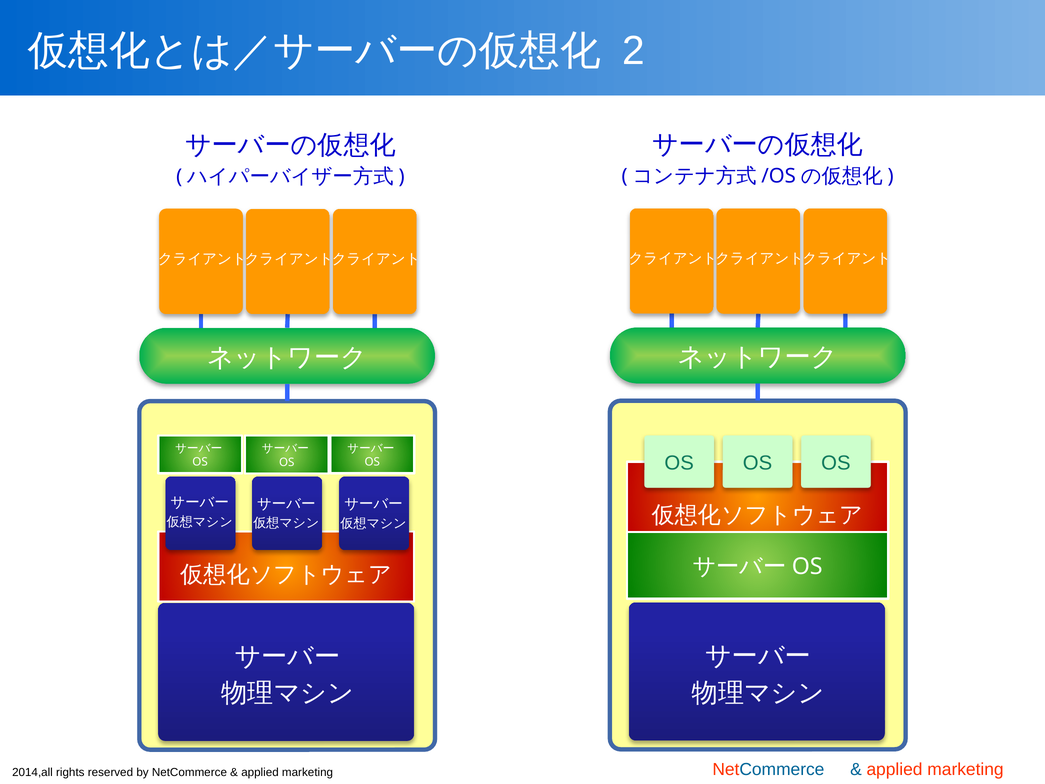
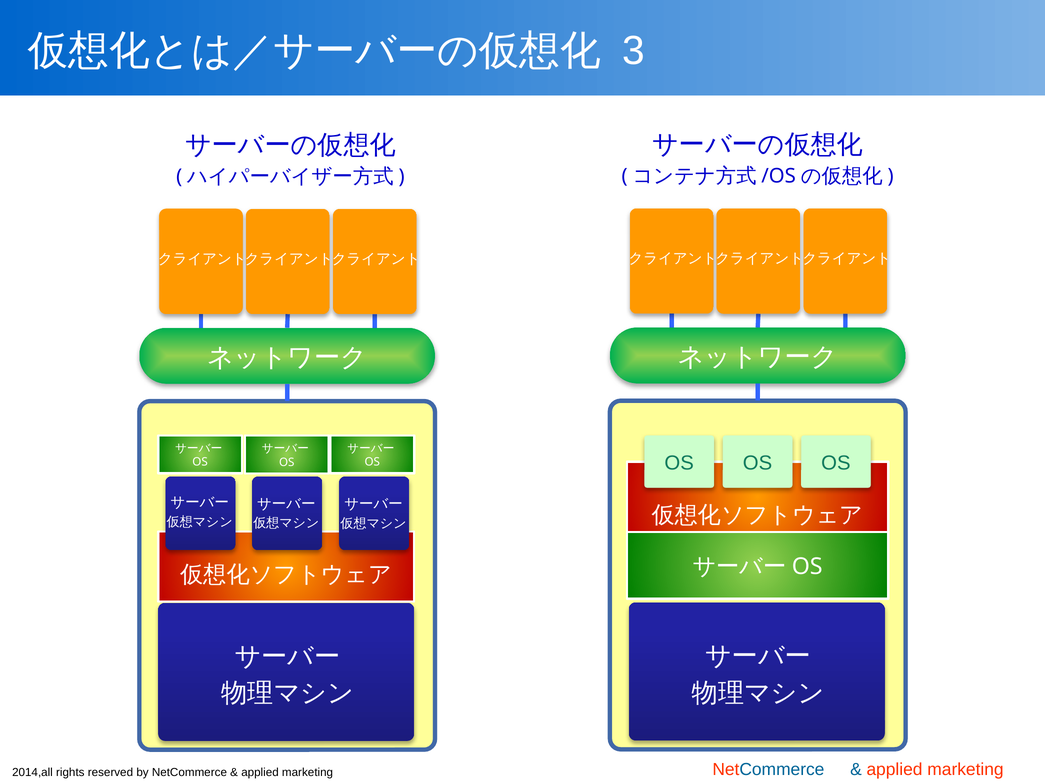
2: 2 -> 3
